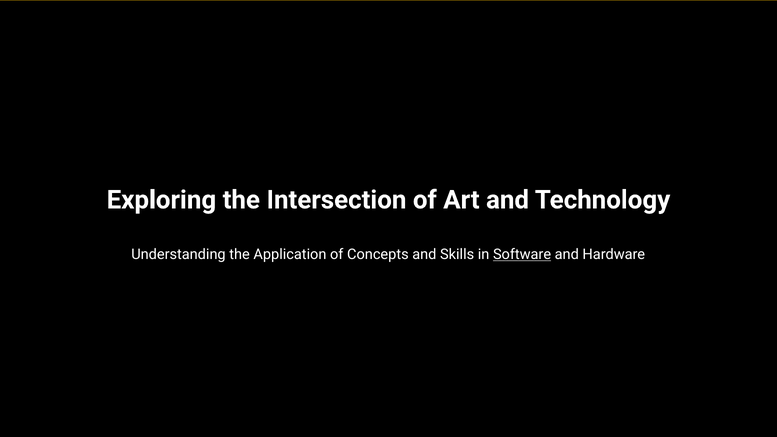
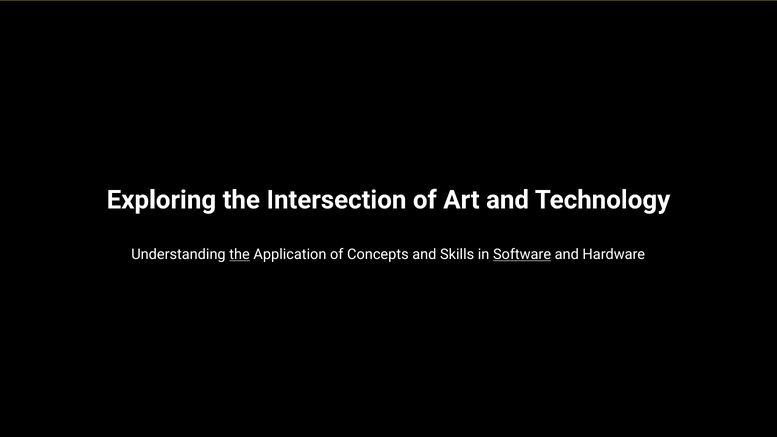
the at (240, 254) underline: none -> present
